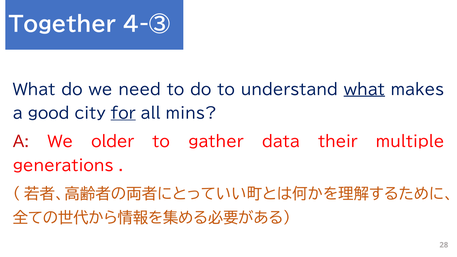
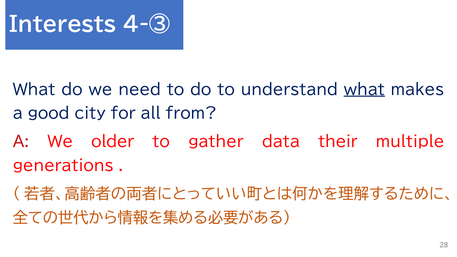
Together: Together -> Interests
for underline: present -> none
mins: mins -> from
